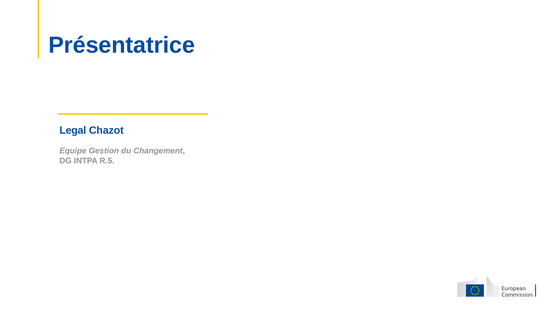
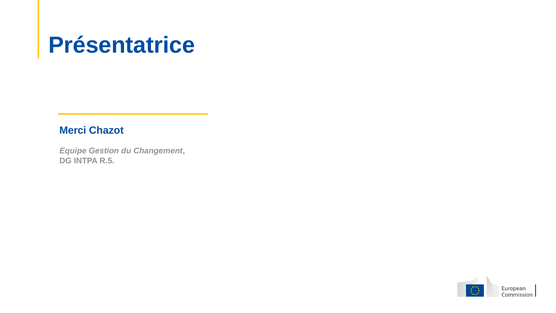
Legal: Legal -> Merci
